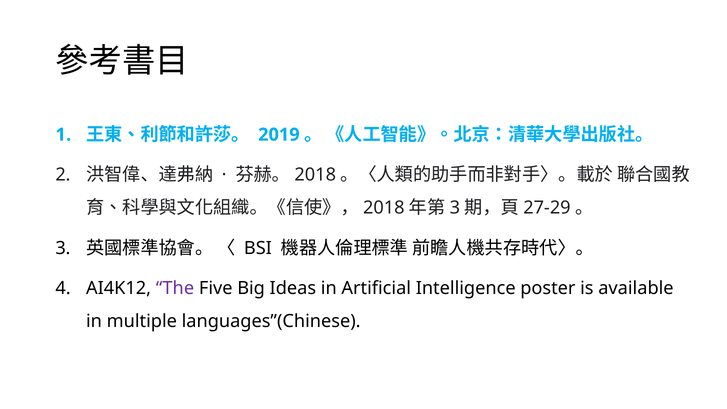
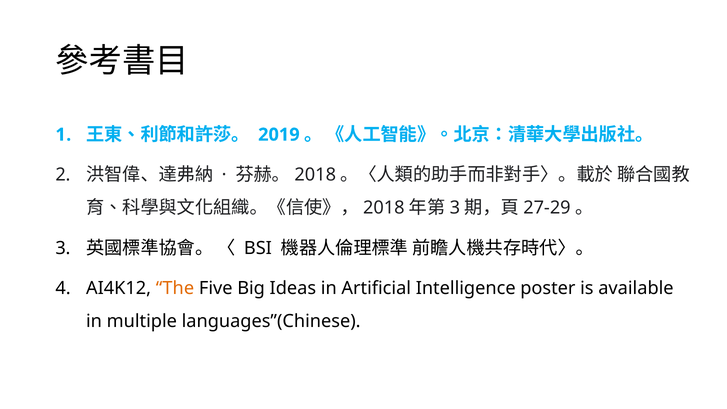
The colour: purple -> orange
